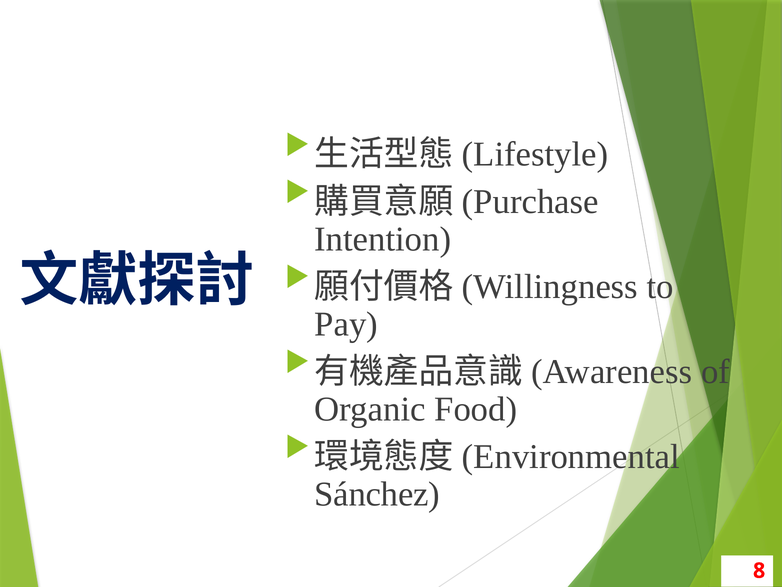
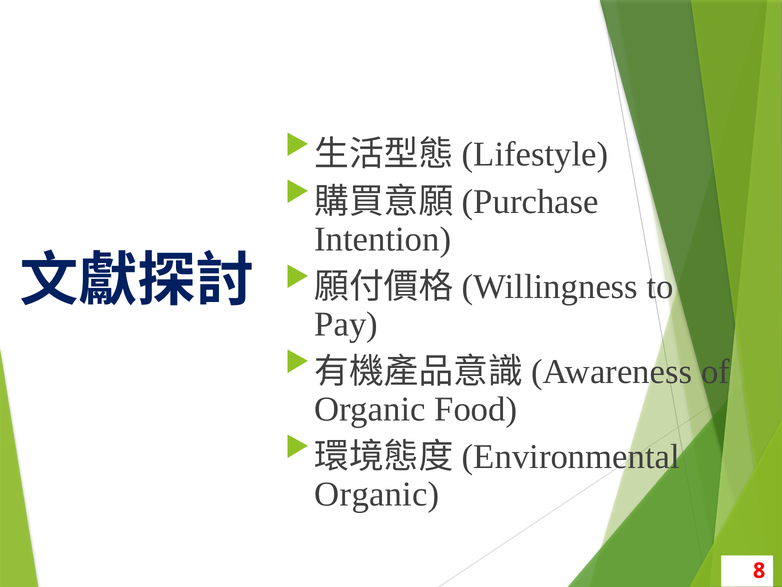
Sánchez at (377, 494): Sánchez -> Organic
